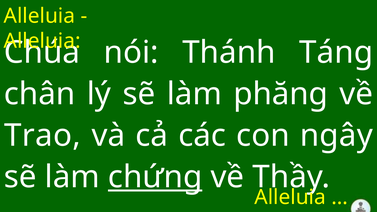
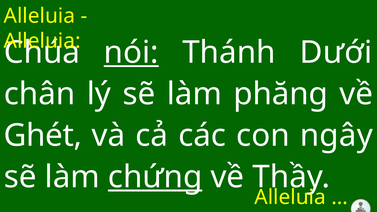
nói underline: none -> present
Táng: Táng -> Dưới
Trao: Trao -> Ghét
